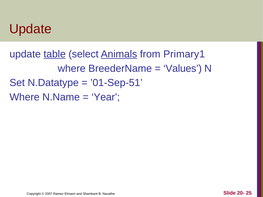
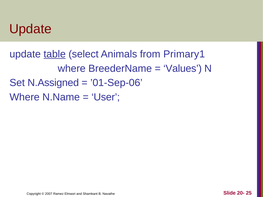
Animals underline: present -> none
N.Datatype: N.Datatype -> N.Assigned
’01-Sep-51: ’01-Sep-51 -> ’01-Sep-06
Year: Year -> User
